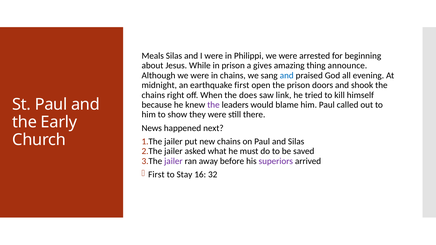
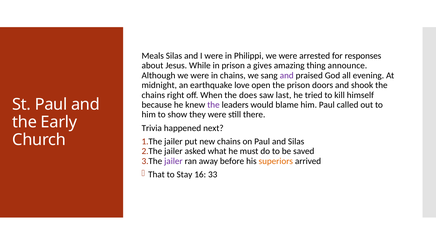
beginning: beginning -> responses
and at (287, 76) colour: blue -> purple
earthquake first: first -> love
link: link -> last
News: News -> Trivia
superiors colour: purple -> orange
First at (156, 175): First -> That
32: 32 -> 33
